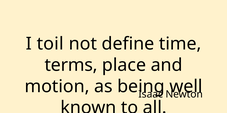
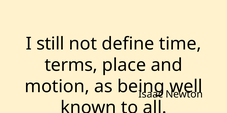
toil: toil -> still
